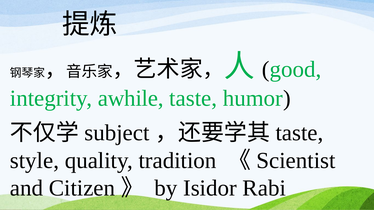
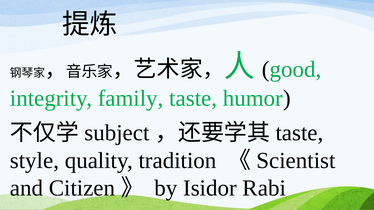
awhile: awhile -> family
